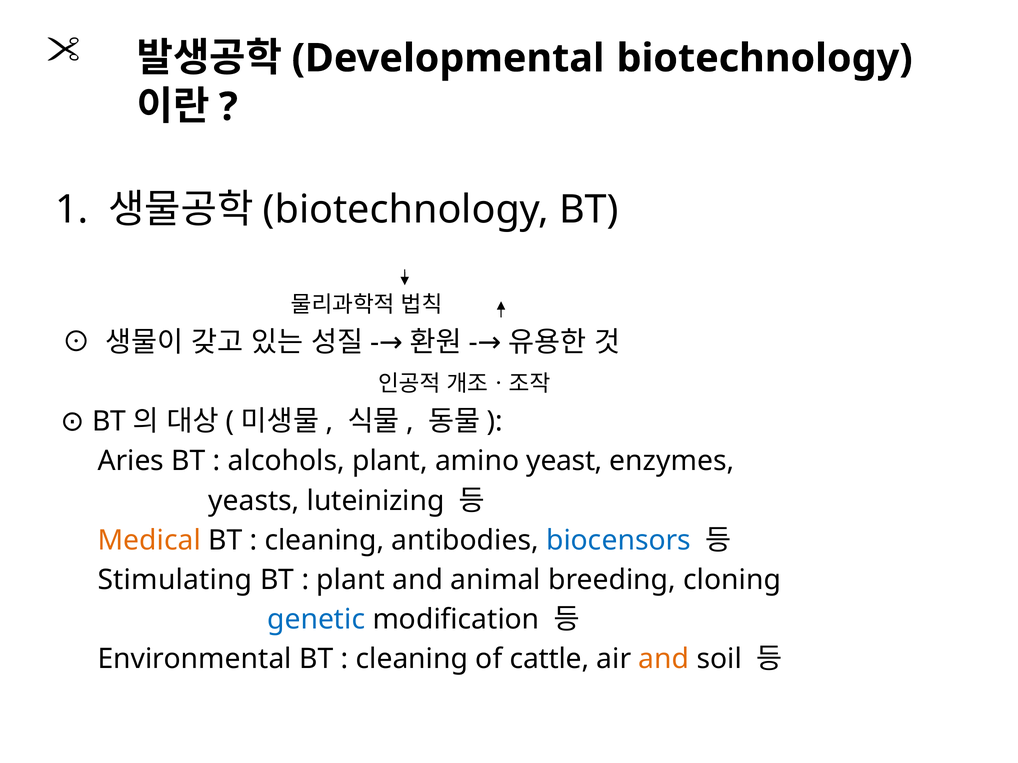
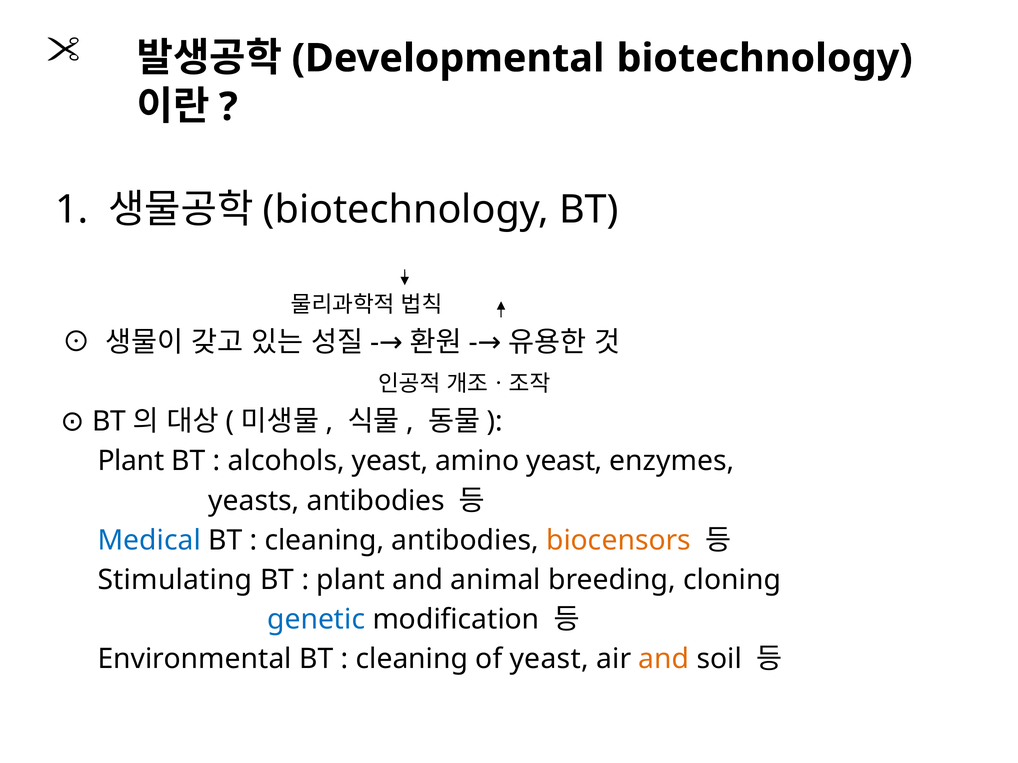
Aries at (131, 461): Aries -> Plant
alcohols plant: plant -> yeast
yeasts luteinizing: luteinizing -> antibodies
Medical colour: orange -> blue
biocensors colour: blue -> orange
of cattle: cattle -> yeast
